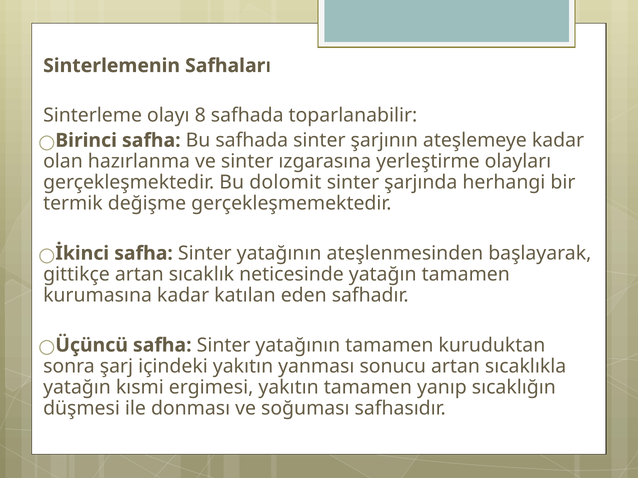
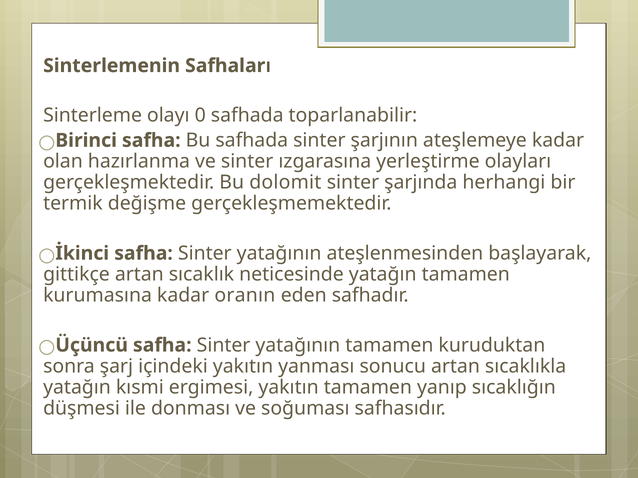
8: 8 -> 0
katılan: katılan -> oranın
